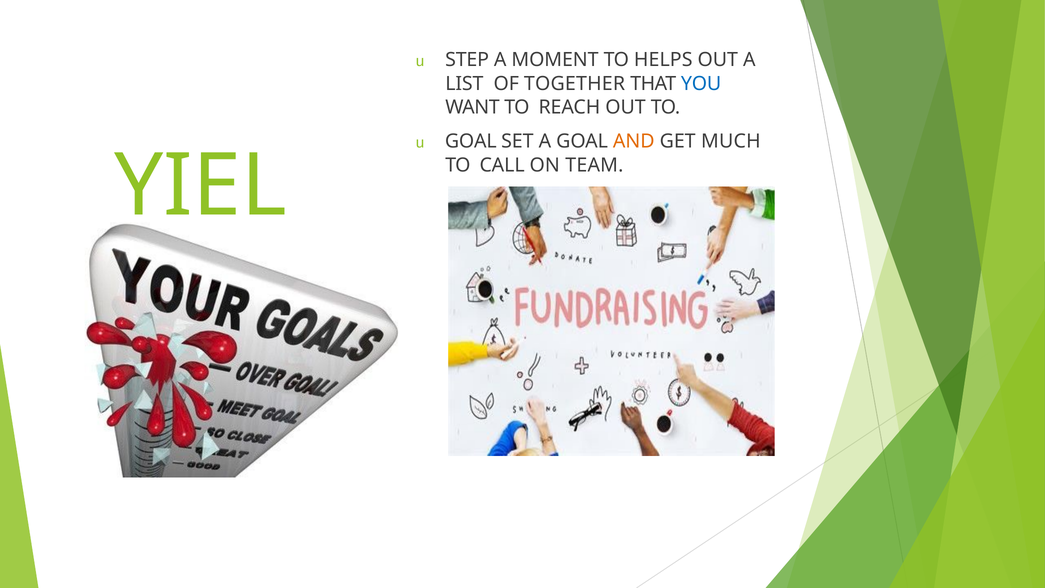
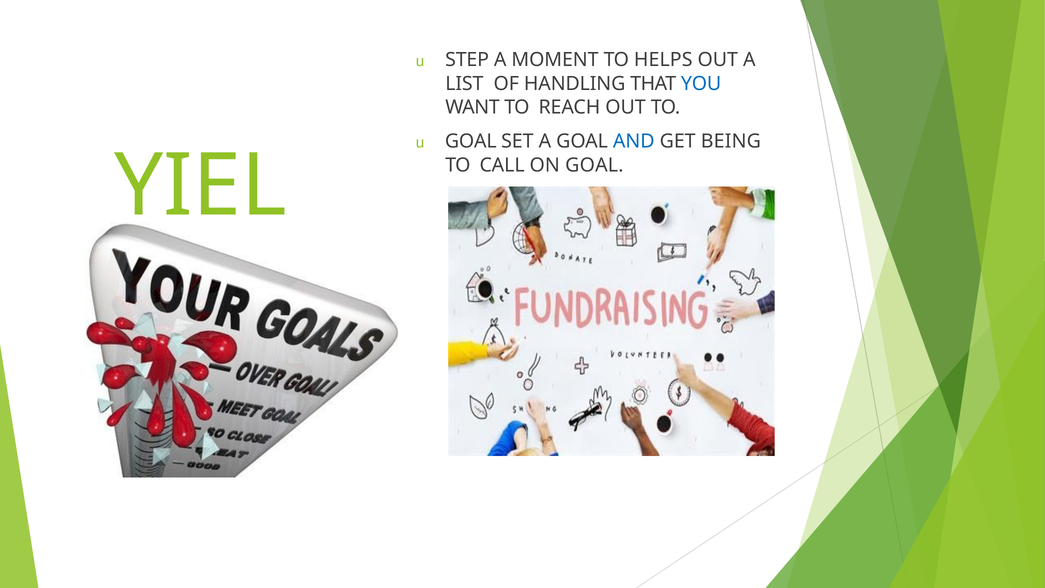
TOGETHER: TOGETHER -> HANDLING
AND colour: orange -> blue
MUCH: MUCH -> BEING
ON TEAM: TEAM -> GOAL
